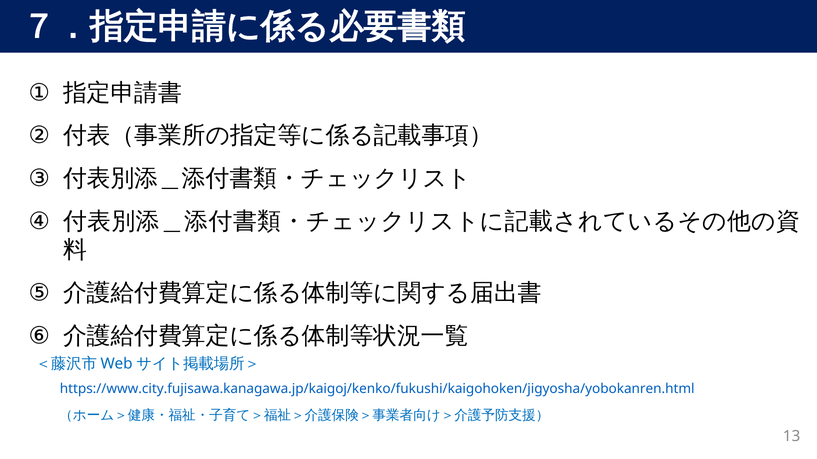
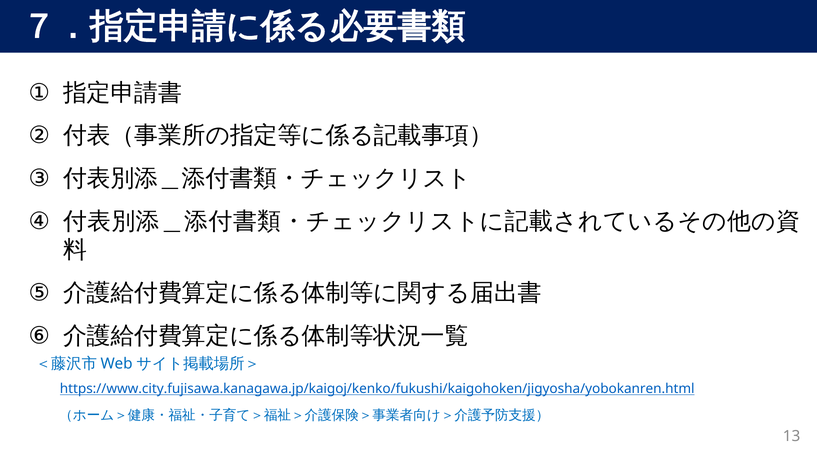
https://www.city.fujisawa.kanagawa.jp/kaigoj/kenko/fukushi/kaigohoken/jigyosha/yobokanren.html underline: none -> present
